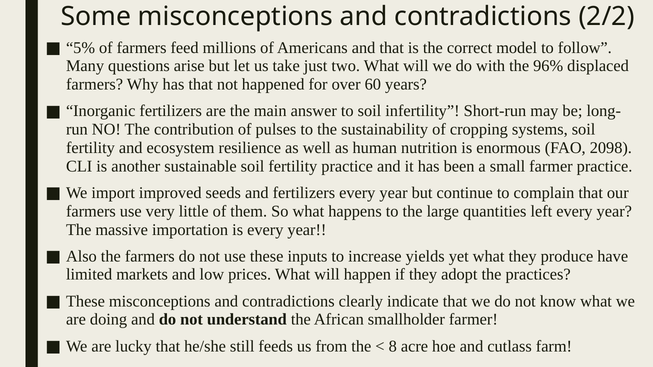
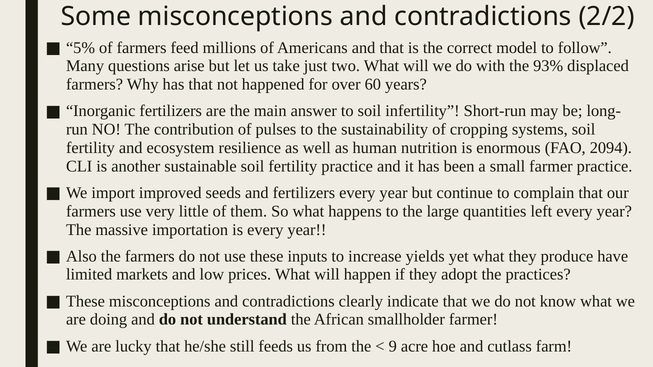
96%: 96% -> 93%
2098: 2098 -> 2094
8: 8 -> 9
